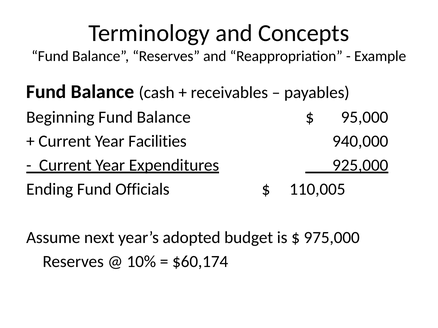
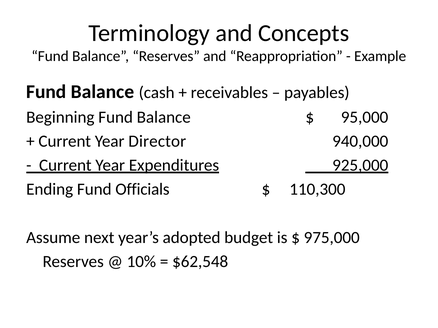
Facilities: Facilities -> Director
110,005: 110,005 -> 110,300
$60,174: $60,174 -> $62,548
